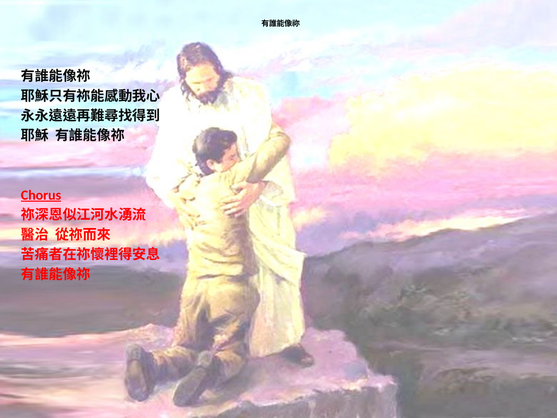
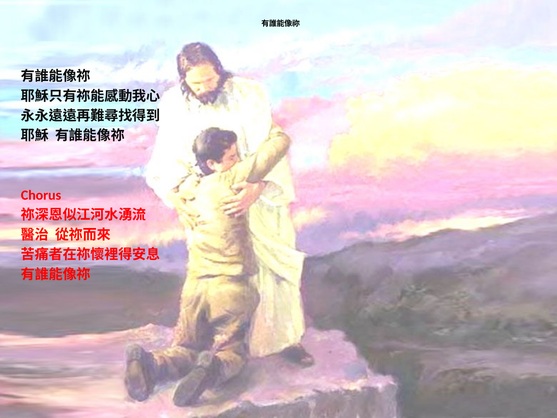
Chorus underline: present -> none
